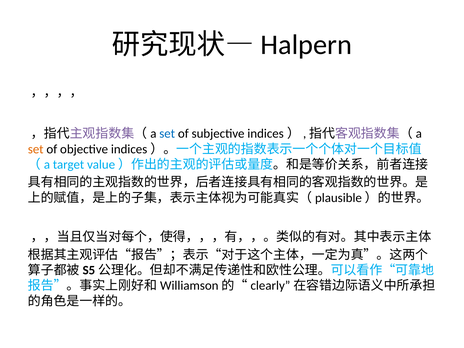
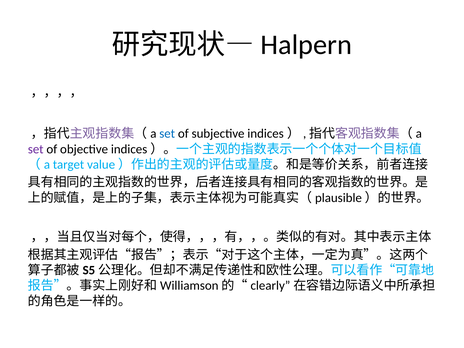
set at (36, 149) colour: orange -> purple
